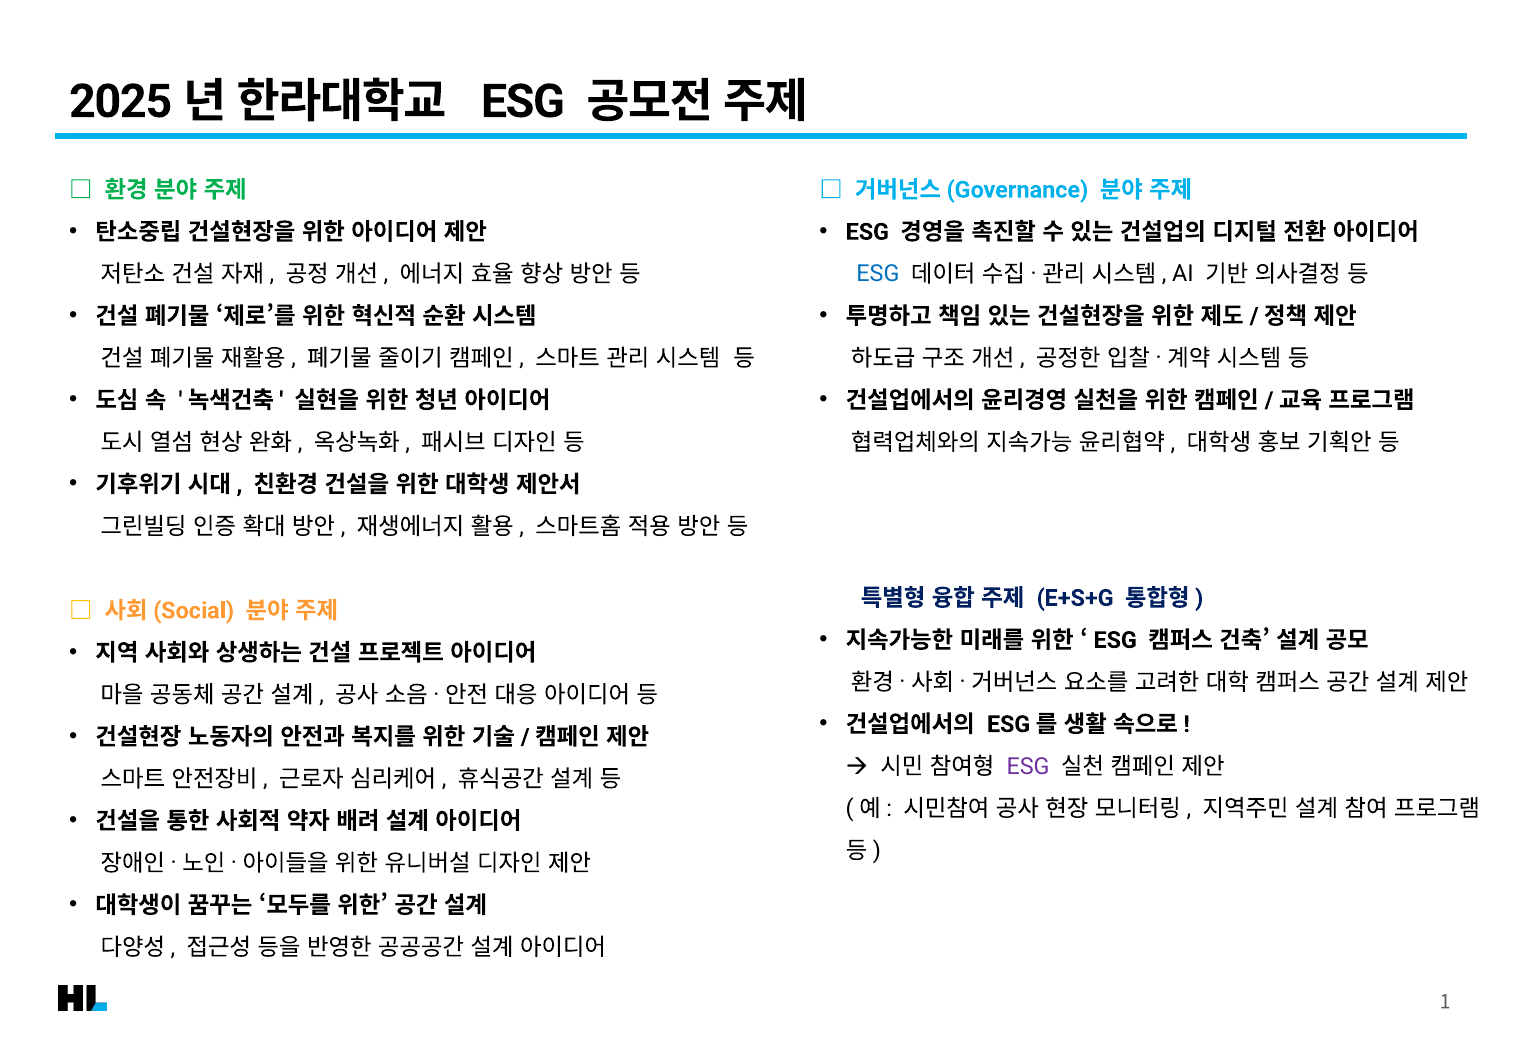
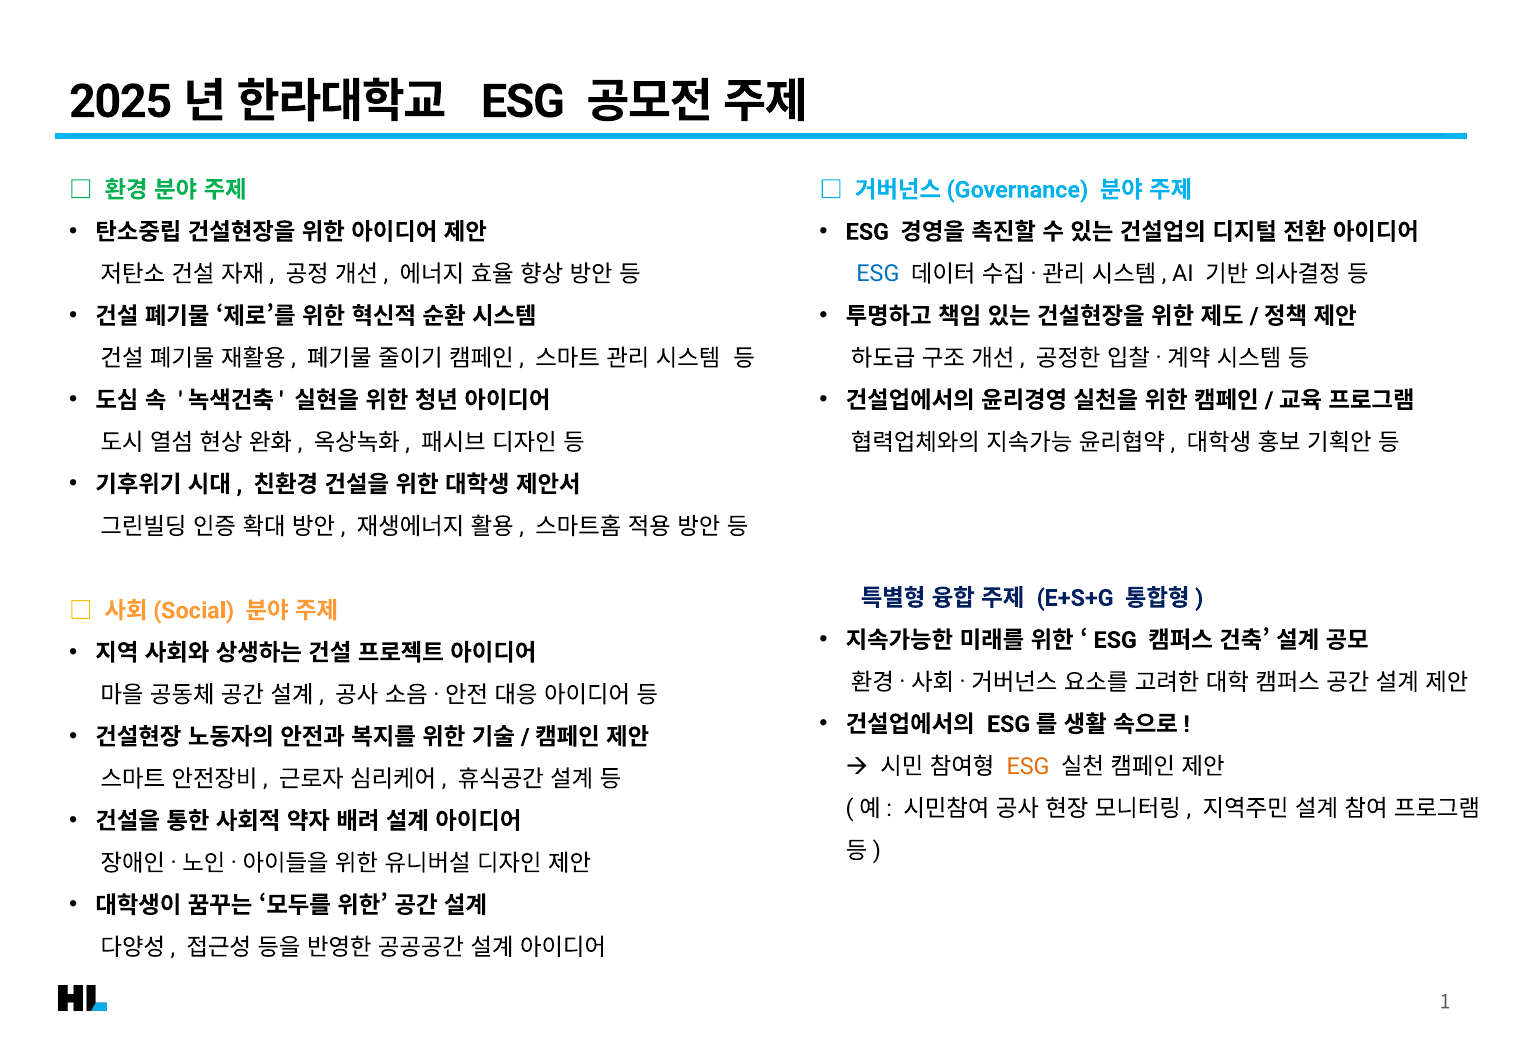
ESG at (1028, 767) colour: purple -> orange
